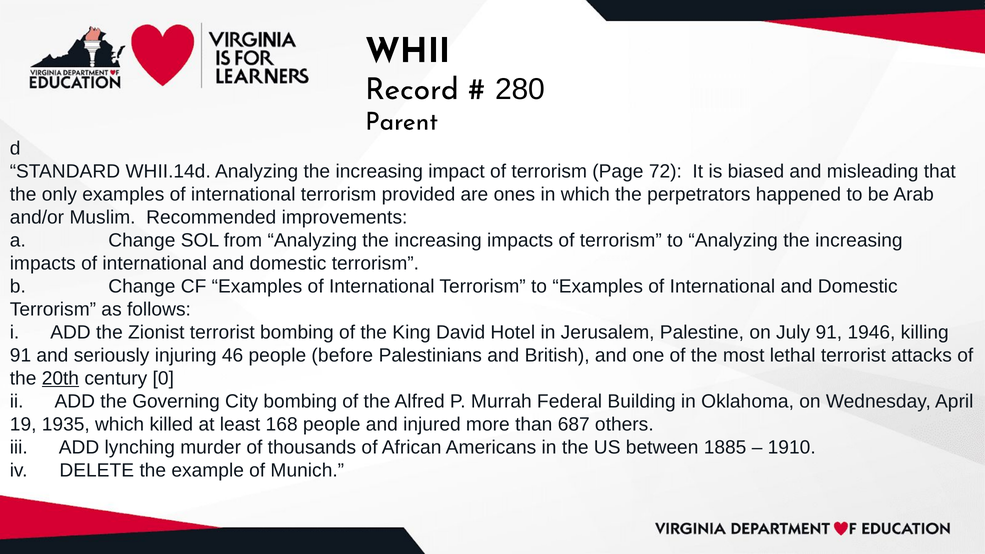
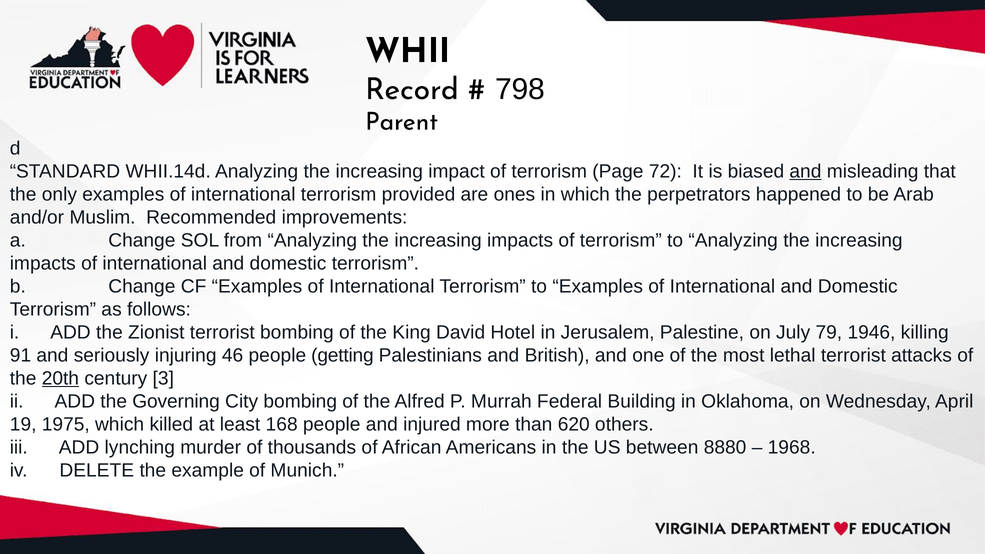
280: 280 -> 798
and at (805, 171) underline: none -> present
July 91: 91 -> 79
before: before -> getting
0: 0 -> 3
1935: 1935 -> 1975
687: 687 -> 620
1885: 1885 -> 8880
1910: 1910 -> 1968
